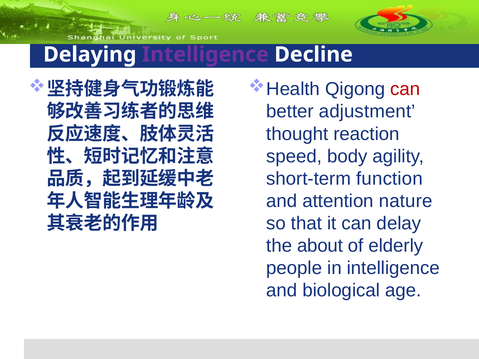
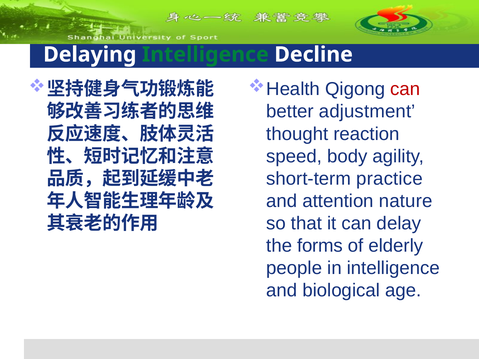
Intelligence at (205, 55) colour: purple -> green
function: function -> practice
about: about -> forms
